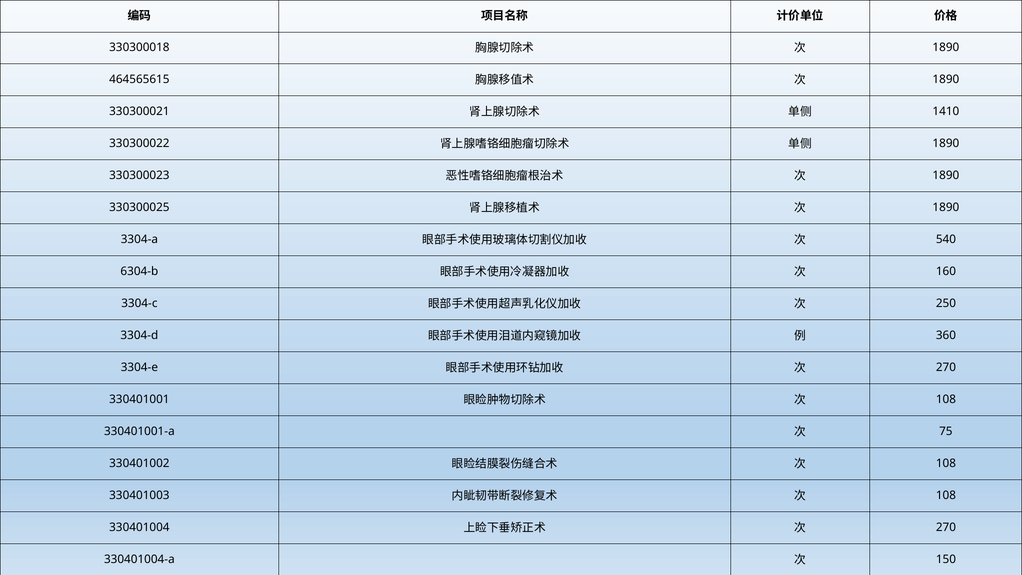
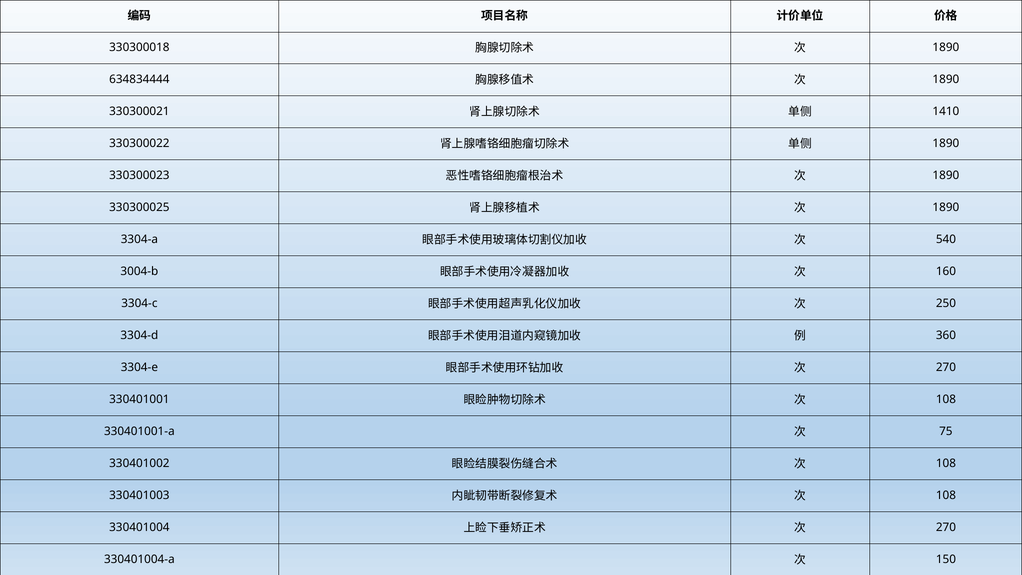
464565615: 464565615 -> 634834444
6304-b: 6304-b -> 3004-b
